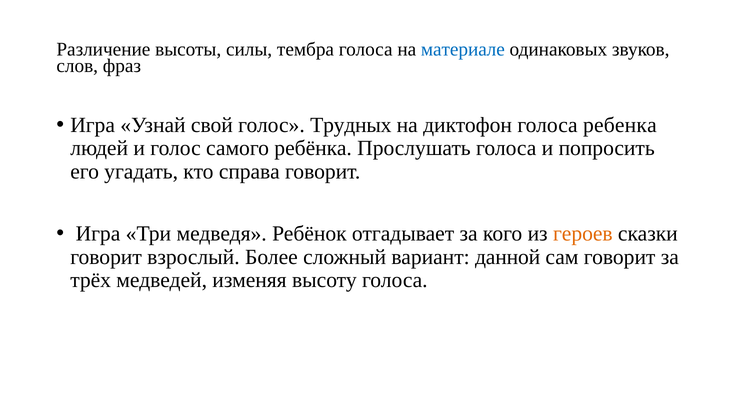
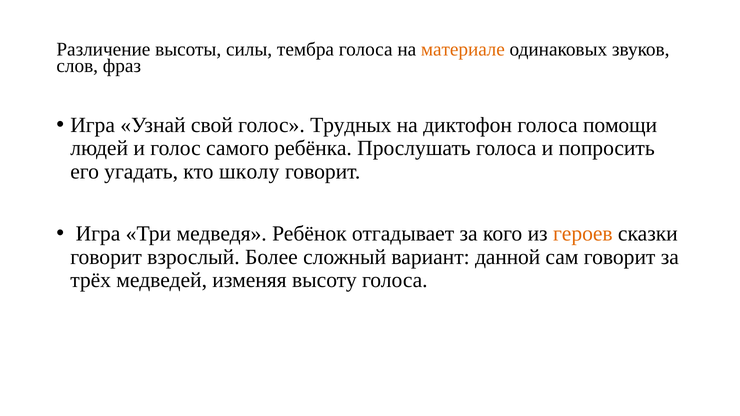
материале colour: blue -> orange
ребенка: ребенка -> помощи
справа: справа -> школу
